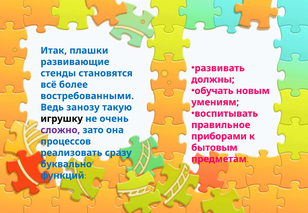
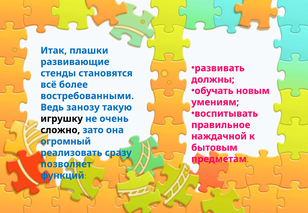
сложно colour: purple -> black
приборами: приборами -> наждачной
процессов: процессов -> огромный
буквально: буквально -> позволяет
